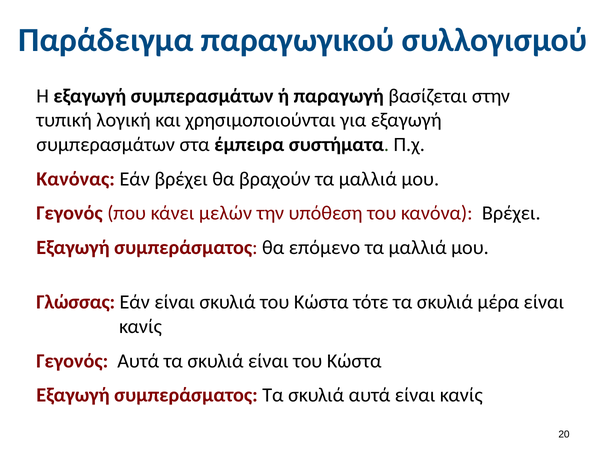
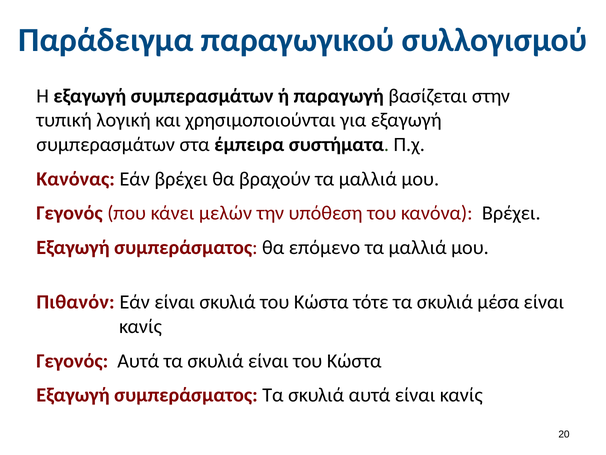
Γλώσσας: Γλώσσας -> Πιθανόν
μέρα: μέρα -> μέσα
